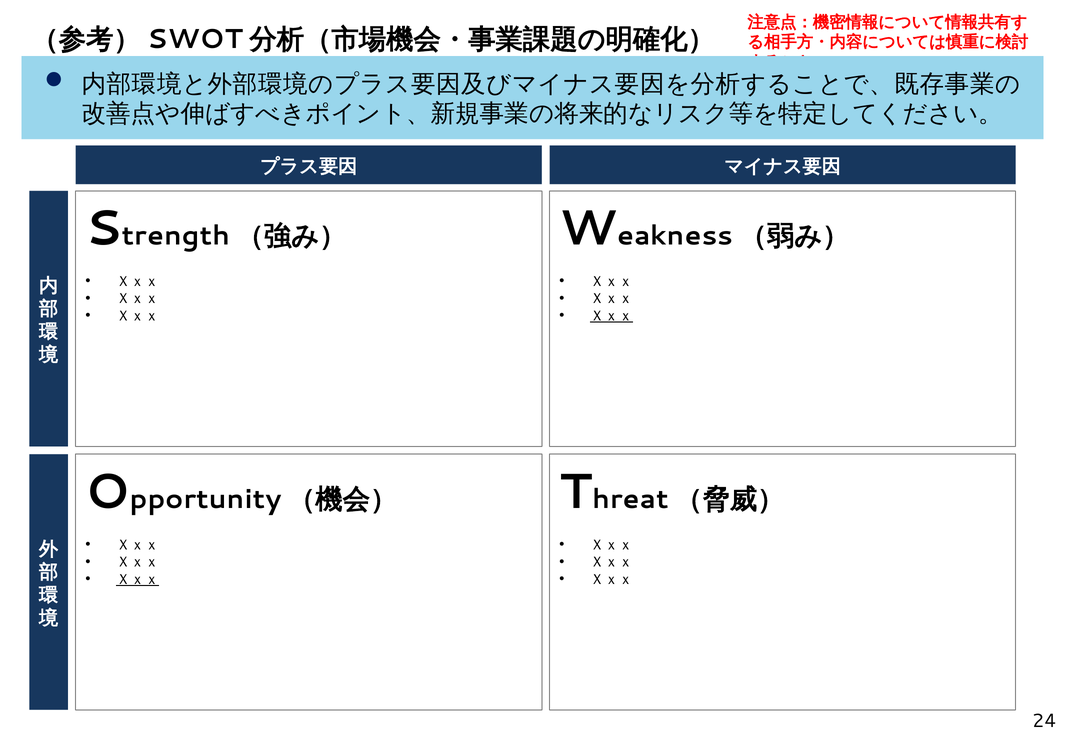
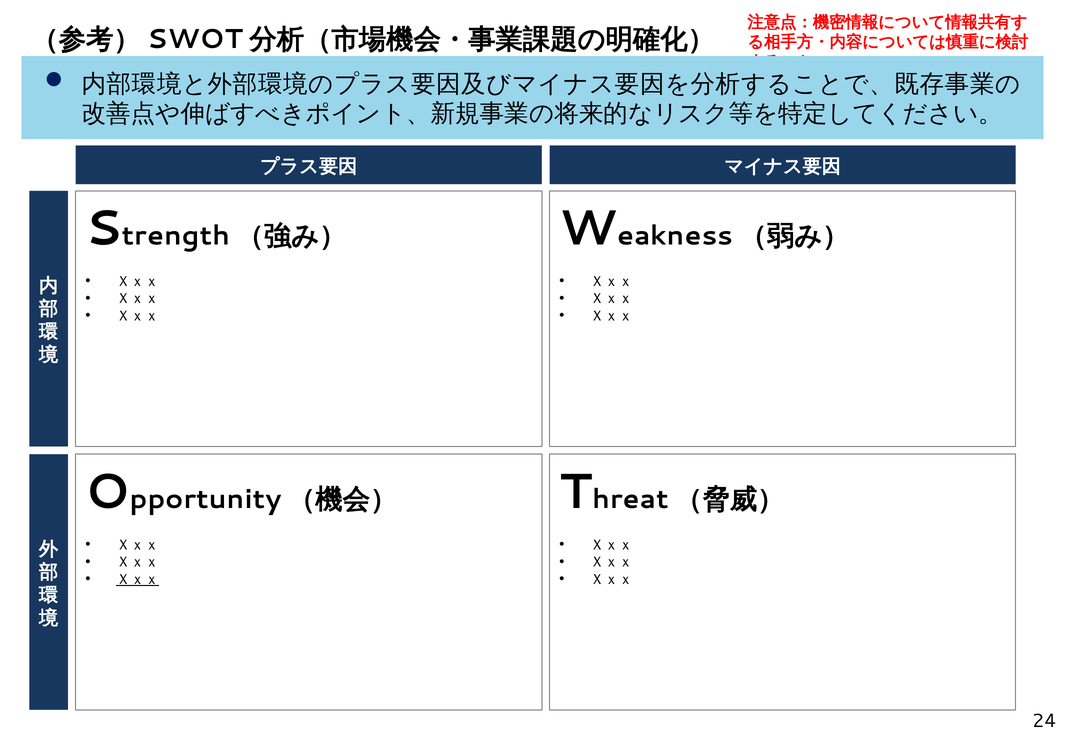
Ｘｘｘ at (611, 316) underline: present -> none
